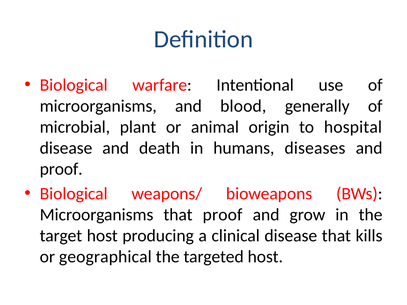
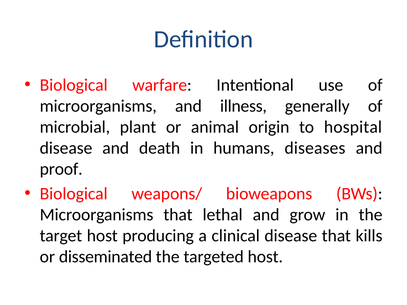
blood: blood -> illness
that proof: proof -> lethal
geographical: geographical -> disseminated
